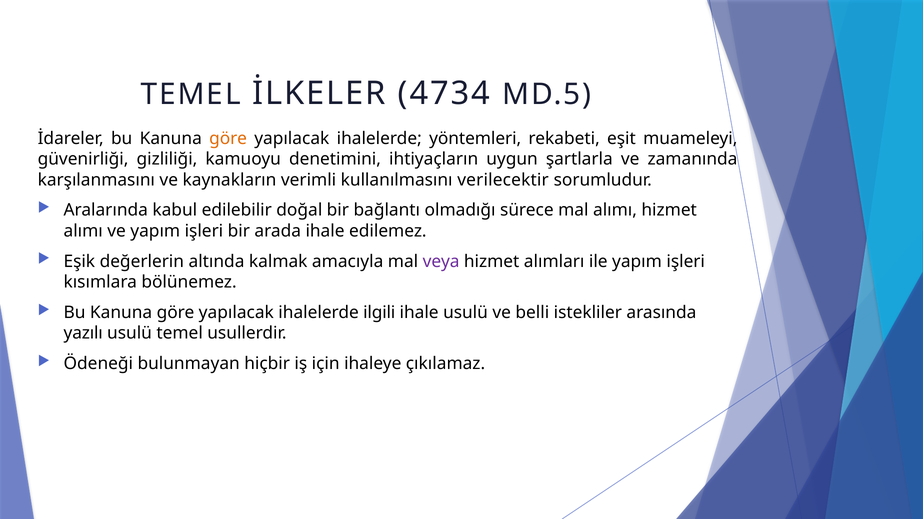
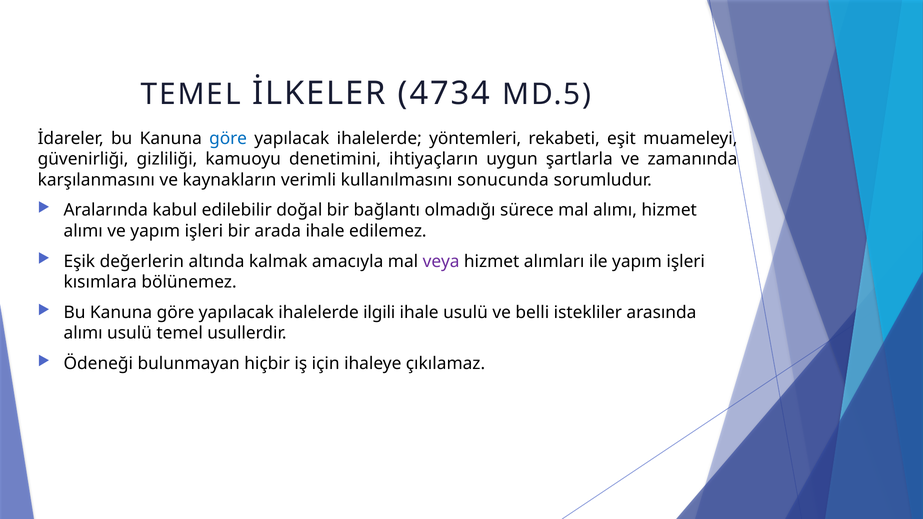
göre at (228, 138) colour: orange -> blue
verilecektir: verilecektir -> sonucunda
yazılı at (83, 333): yazılı -> alımı
